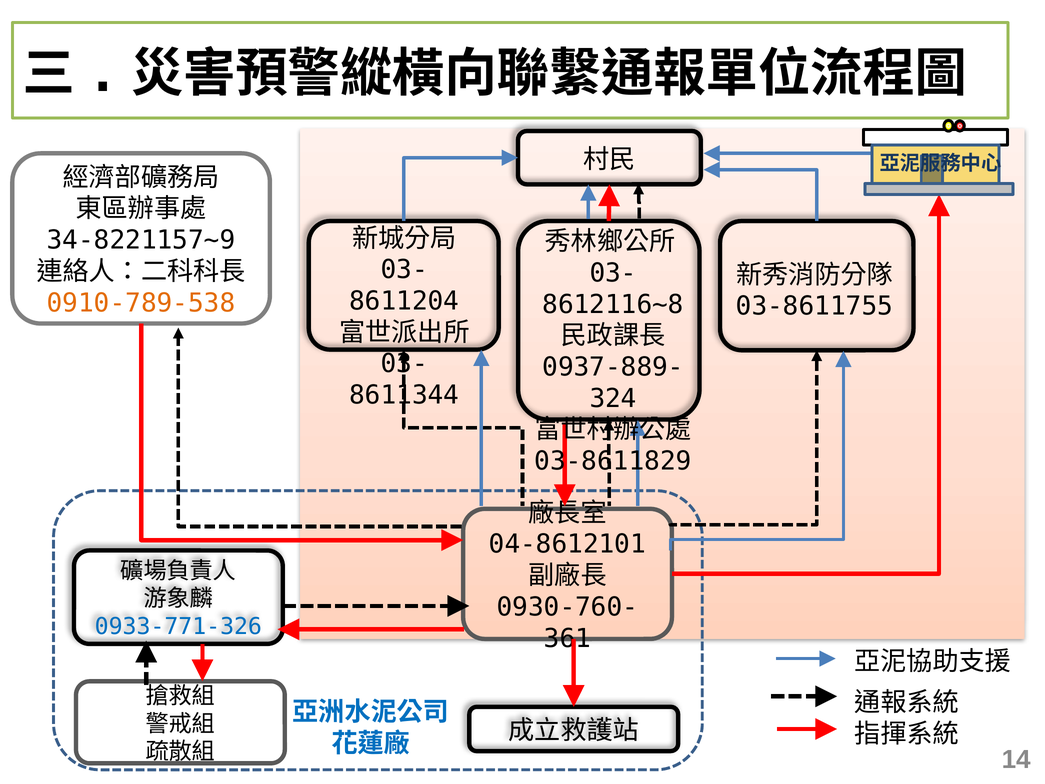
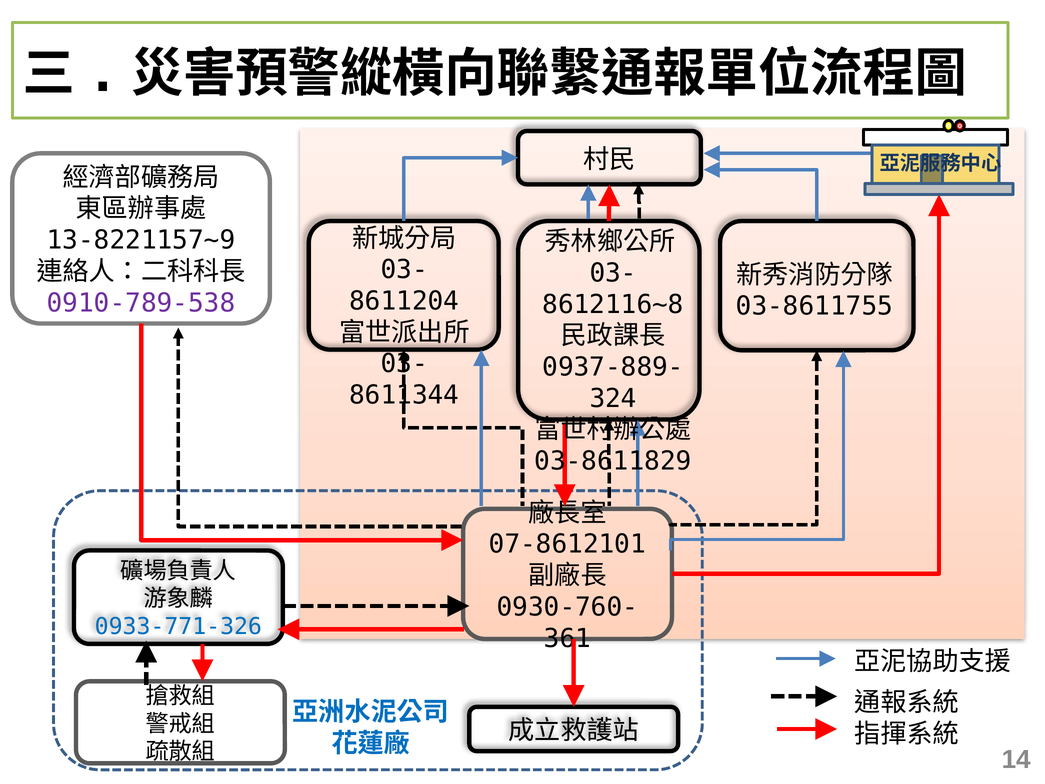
34-8221157~9: 34-8221157~9 -> 13-8221157~9
0910-789-538 colour: orange -> purple
04-8612101: 04-8612101 -> 07-8612101
